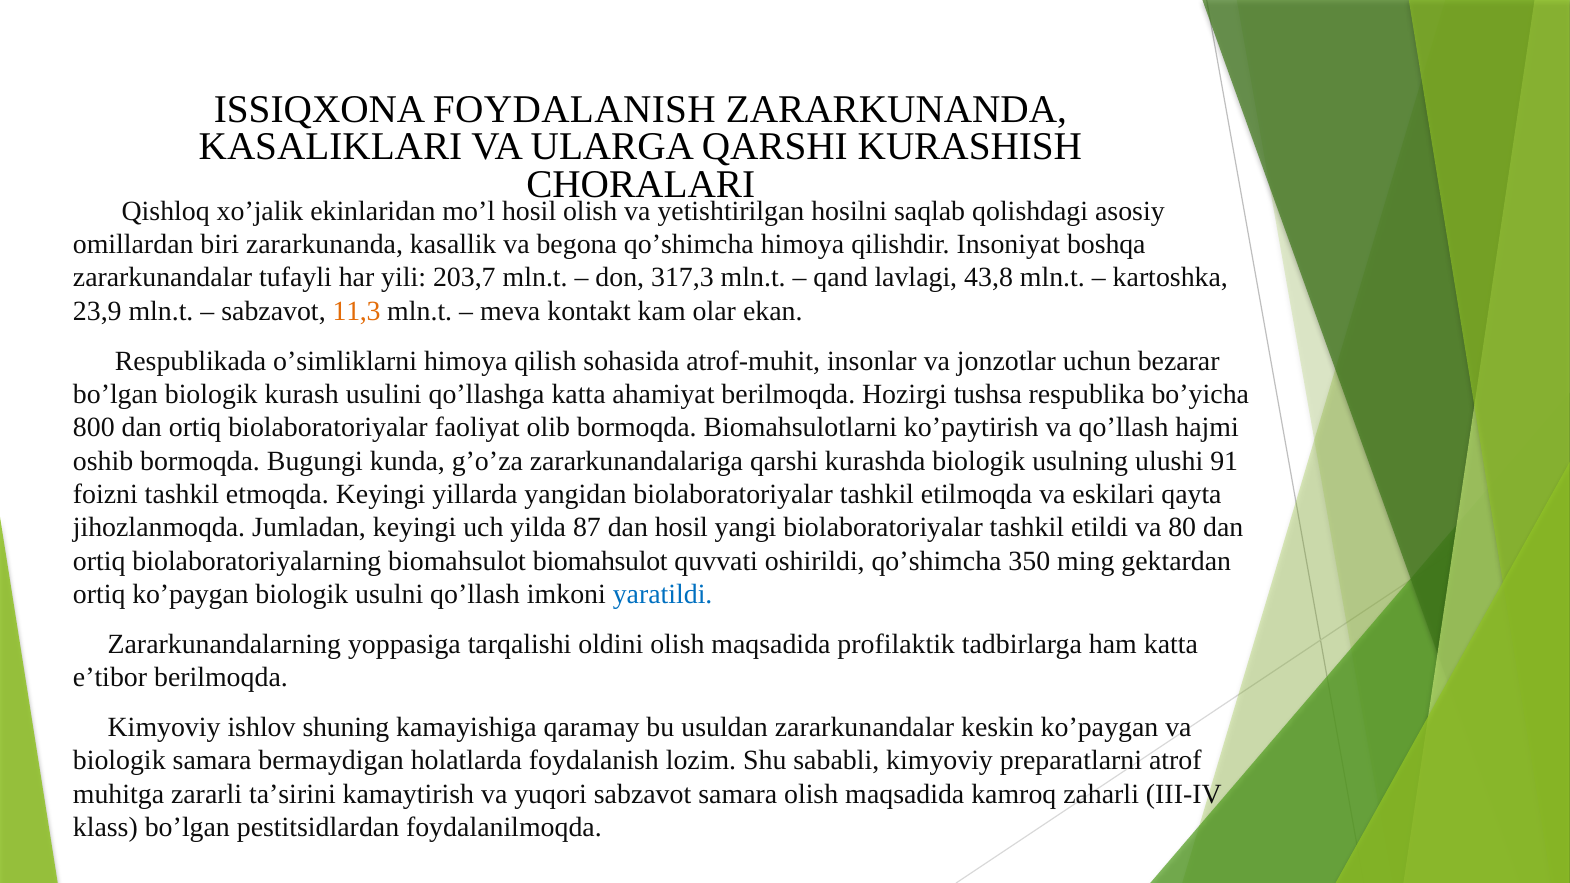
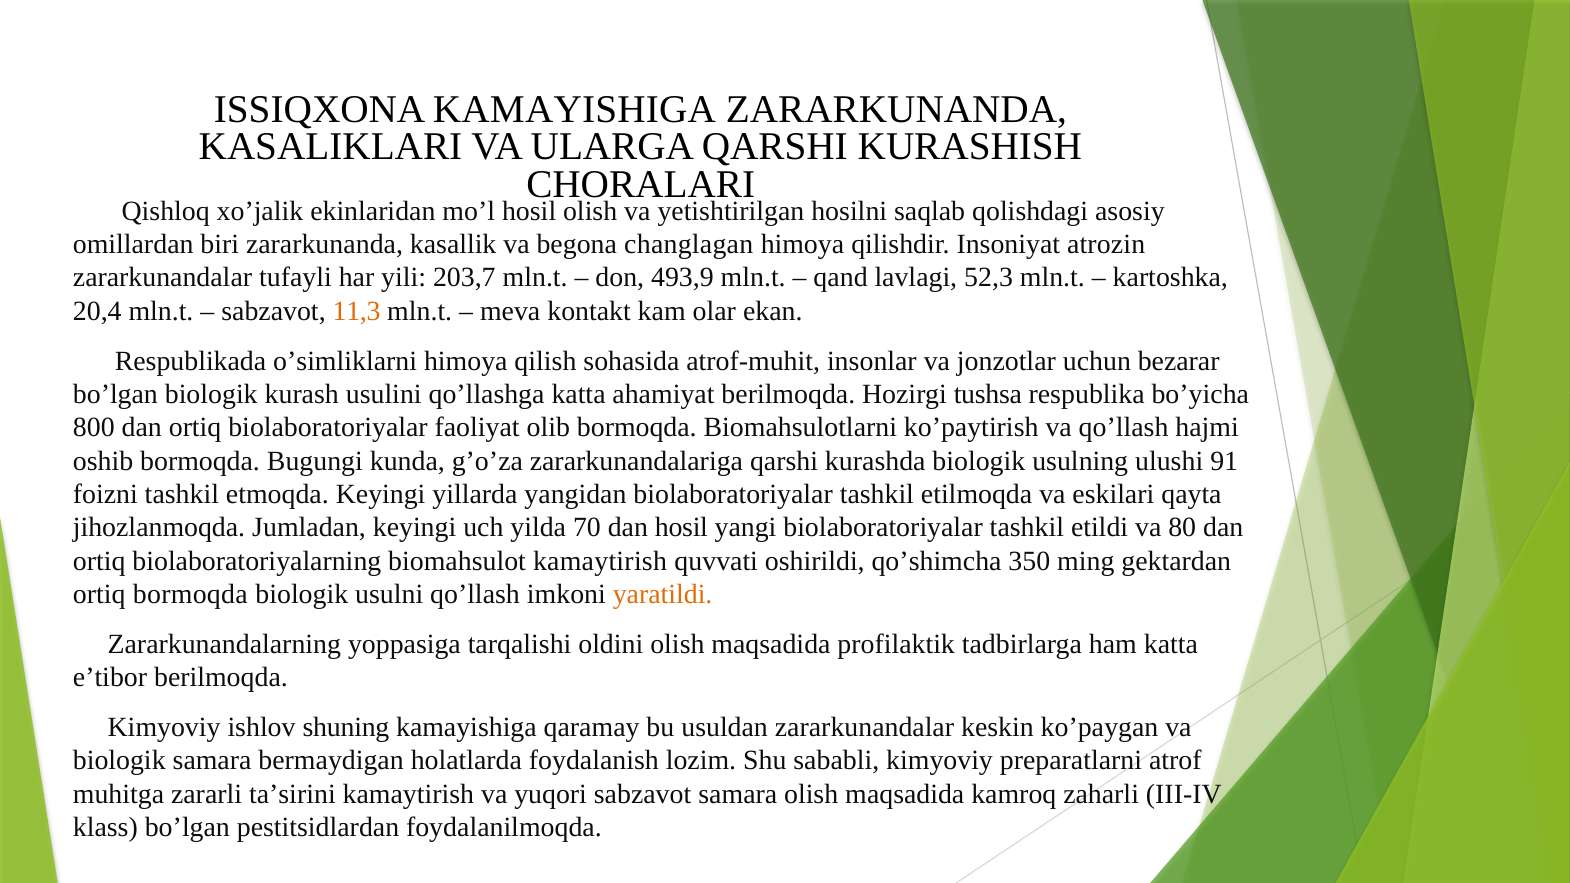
ISSIQXONA FOYDALANISH: FOYDALANISH -> KAMAYISHIGA
begona qoʼshimcha: qoʼshimcha -> changlagan
boshqa: boshqa -> atrozin
317,3: 317,3 -> 493,9
43,8: 43,8 -> 52,3
23,9: 23,9 -> 20,4
87: 87 -> 70
biomahsulot biomahsulot: biomahsulot -> kamaytirish
ortiq koʼpaygan: koʼpaygan -> bormoqda
yaratildi colour: blue -> orange
